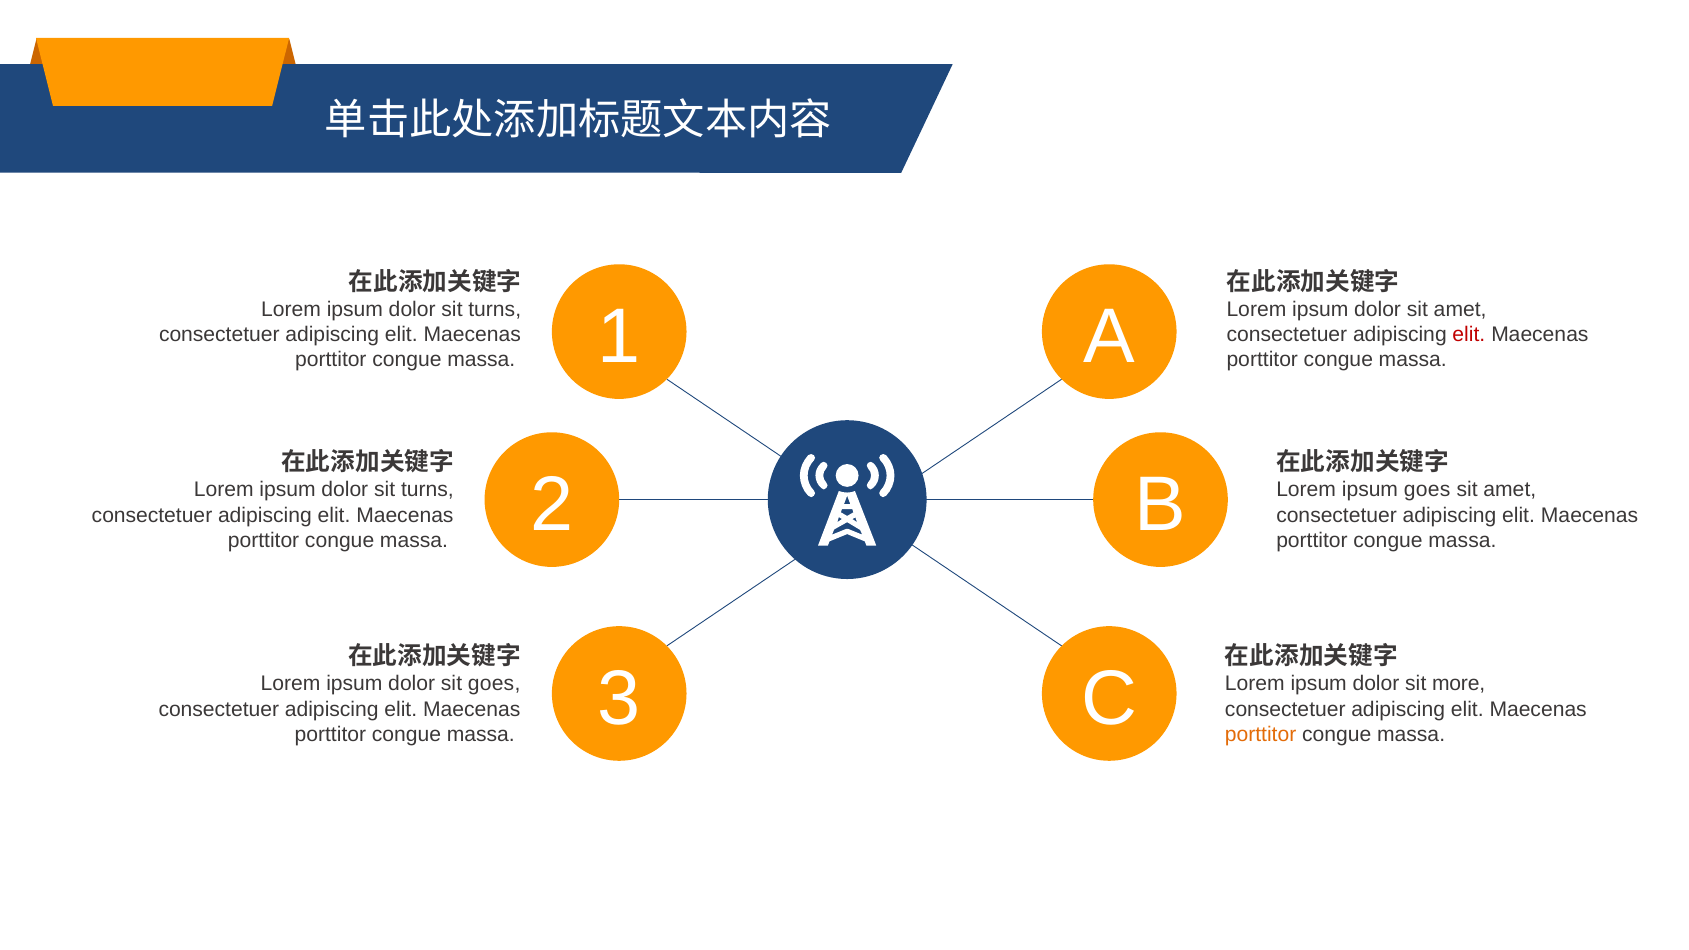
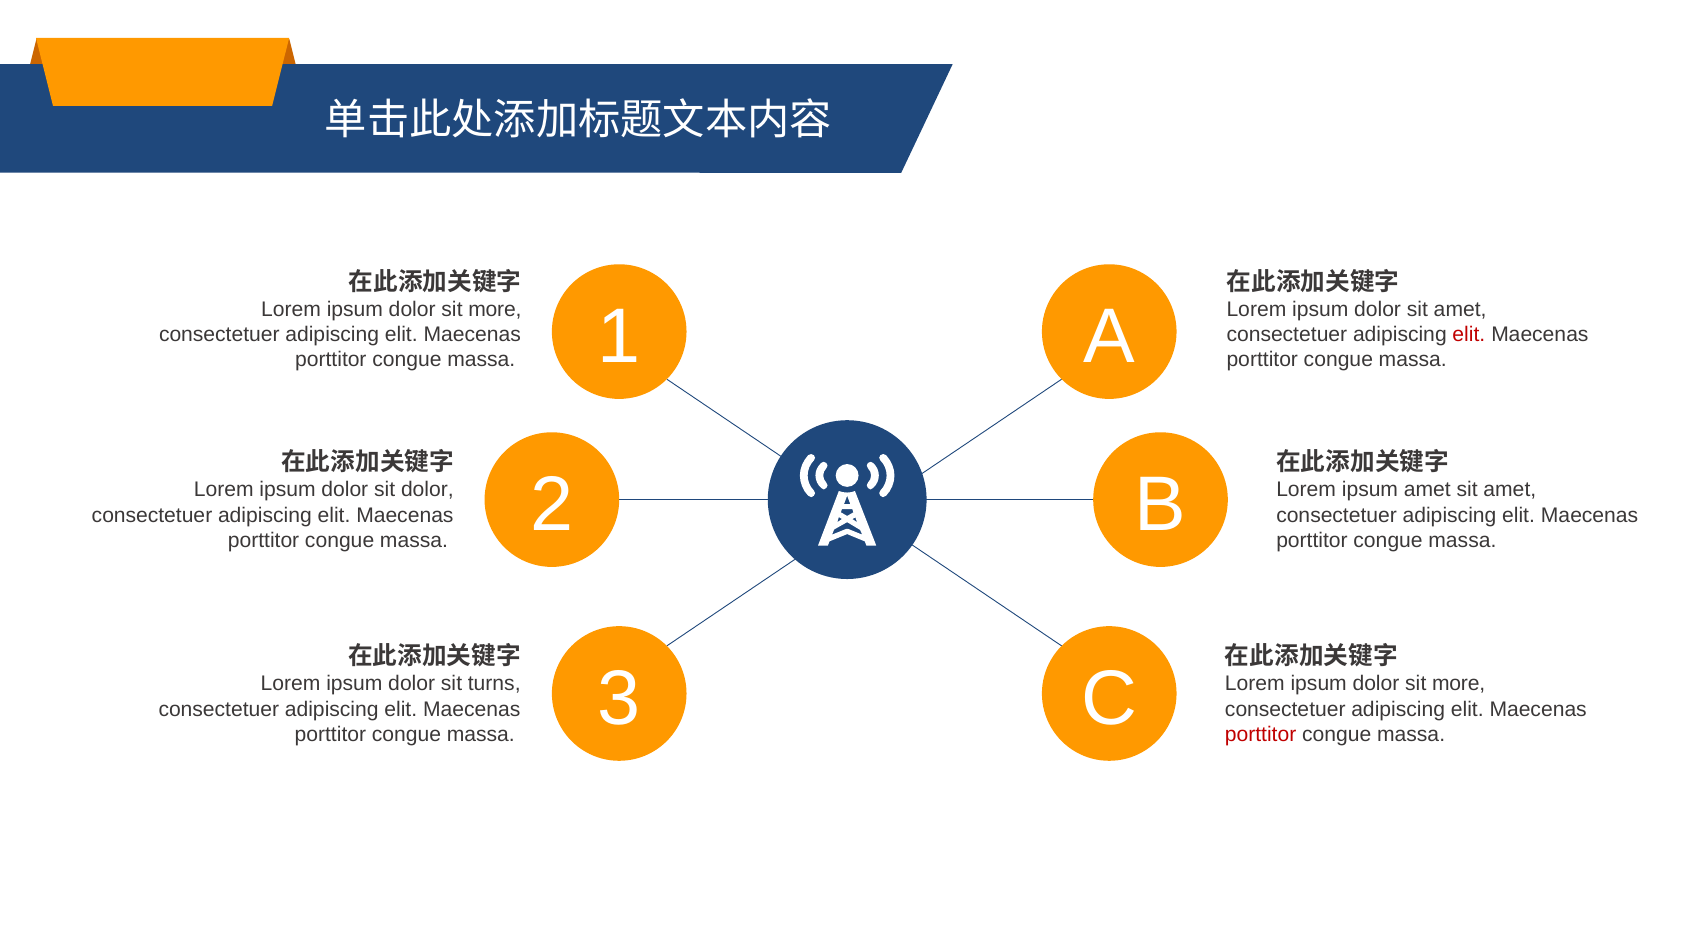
turns at (495, 309): turns -> more
turns at (427, 490): turns -> dolor
ipsum goes: goes -> amet
sit goes: goes -> turns
porttitor at (1261, 735) colour: orange -> red
